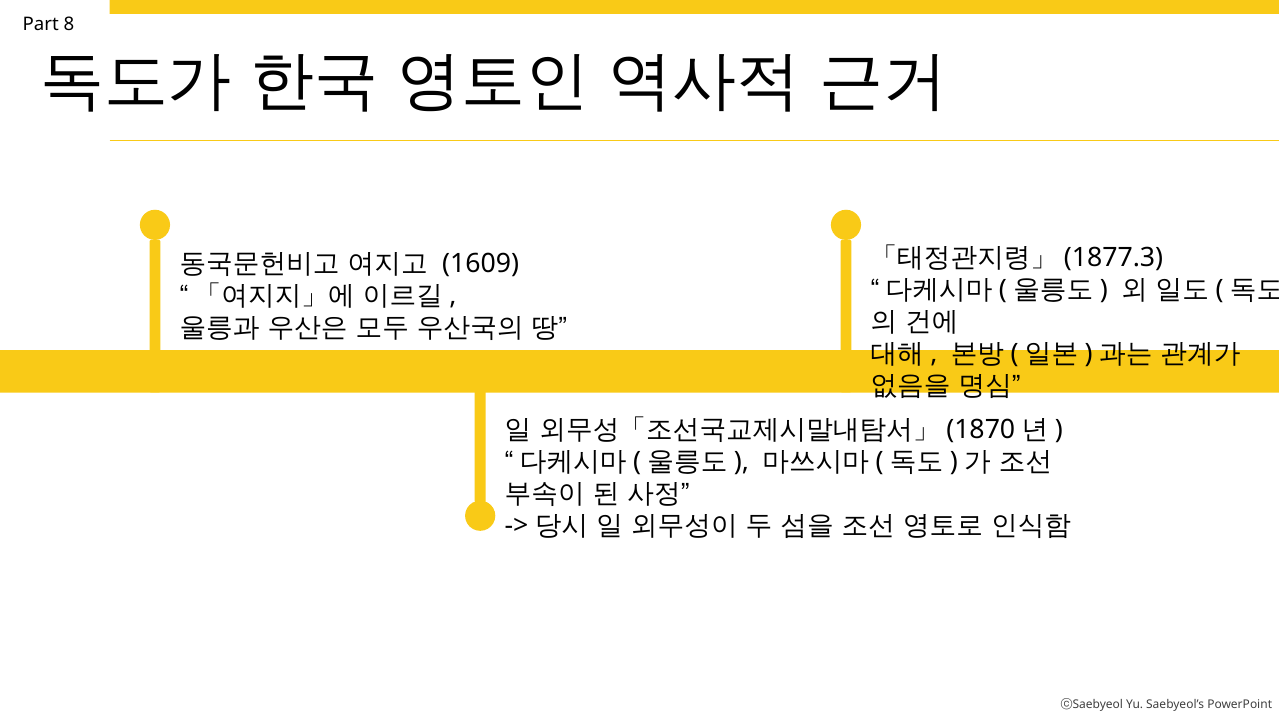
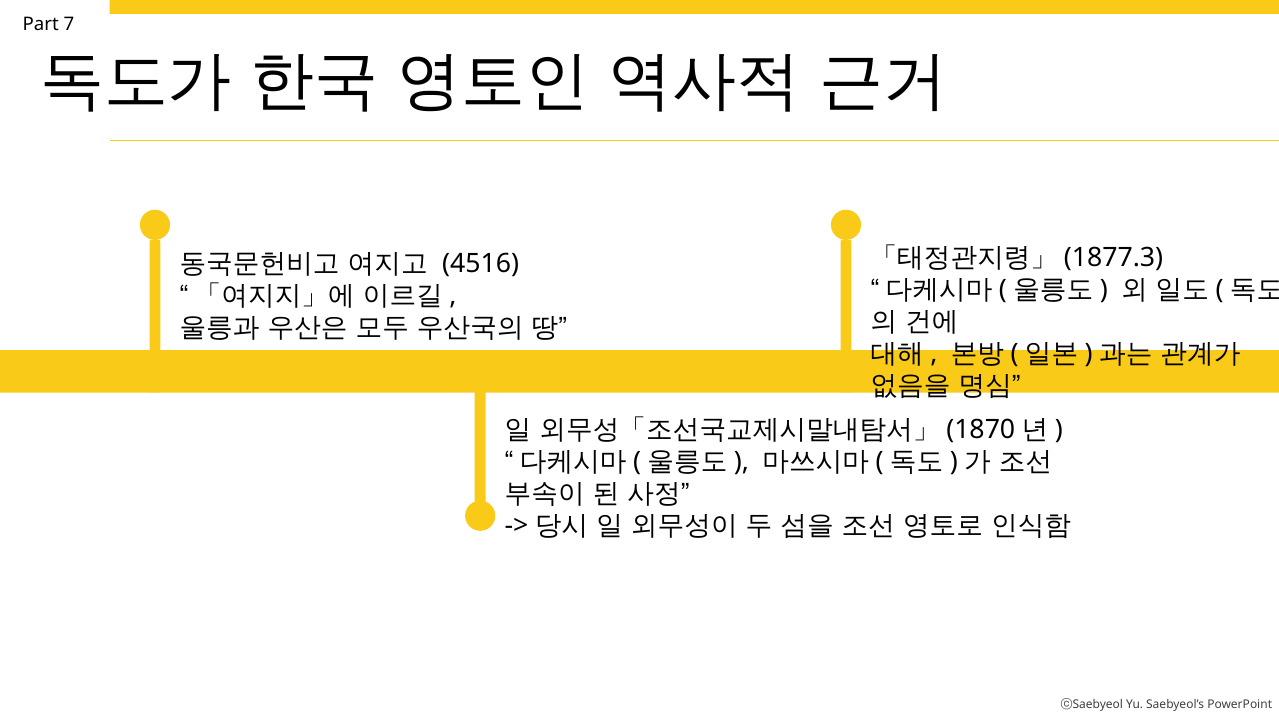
8: 8 -> 7
1609: 1609 -> 4516
